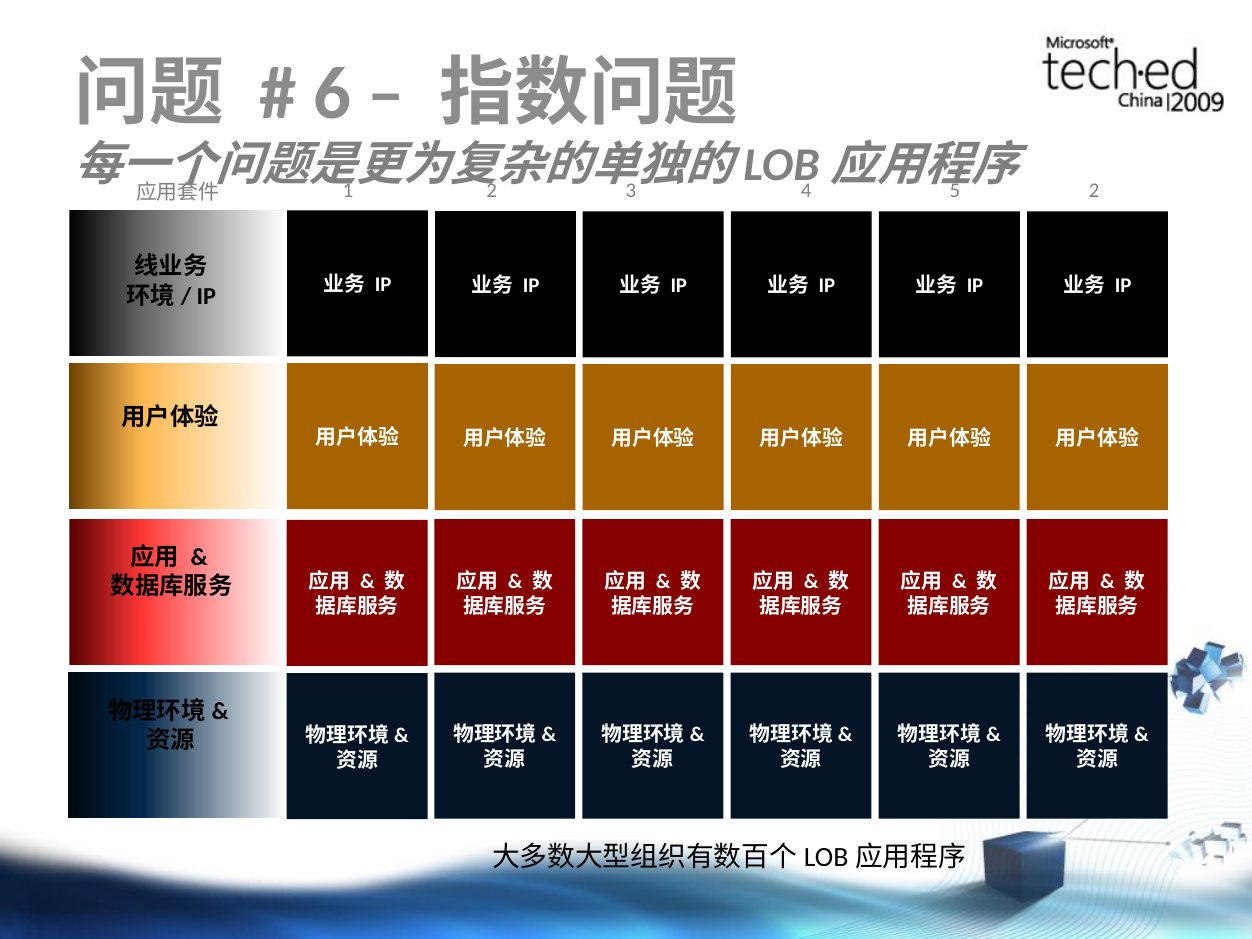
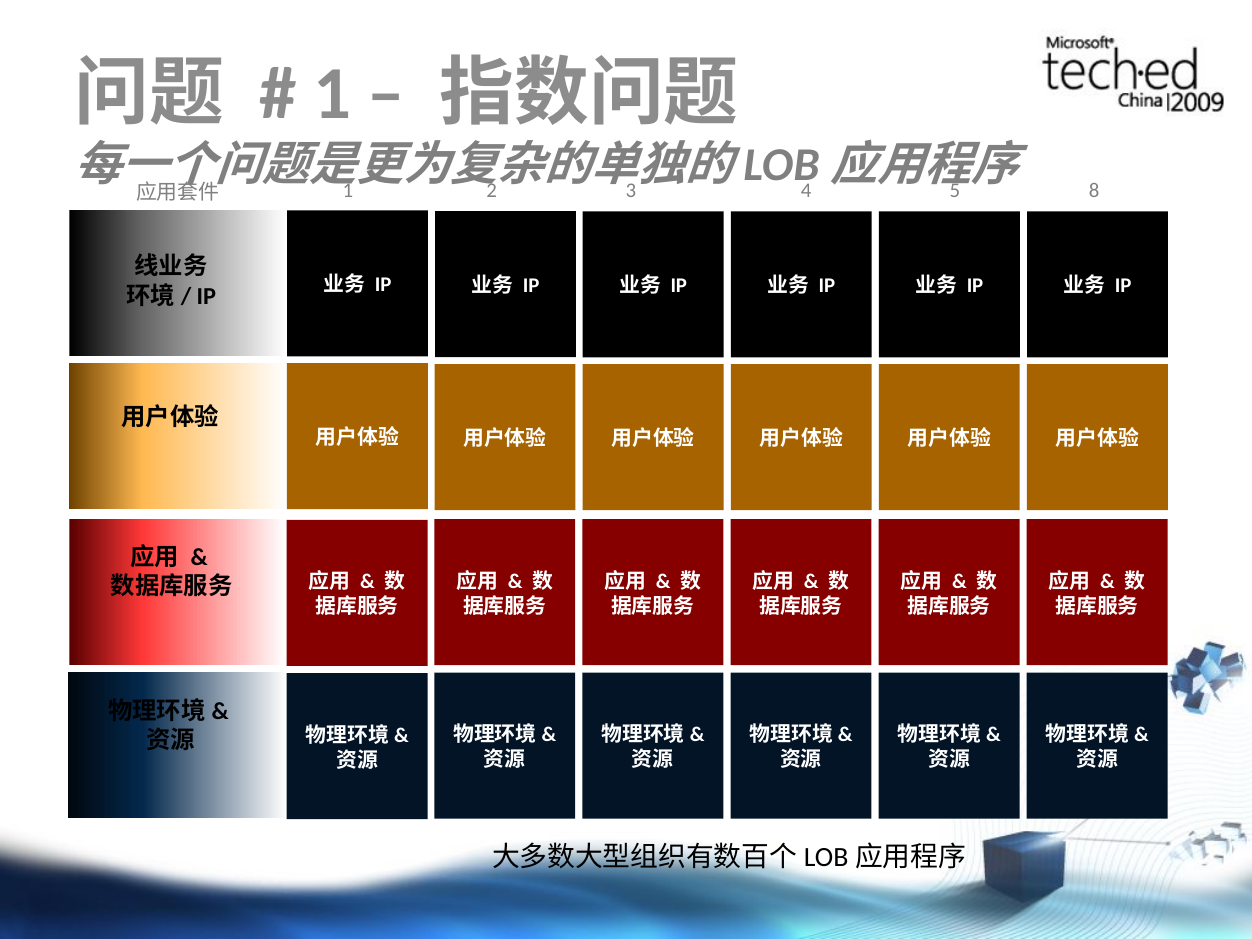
6 at (332, 94): 6 -> 1
2 at (1094, 190): 2 -> 8
